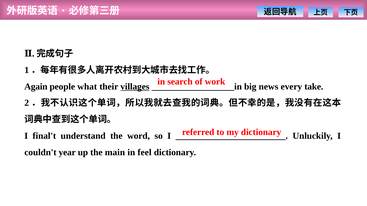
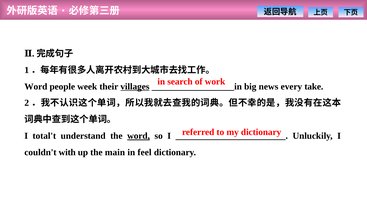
Again at (36, 87): Again -> Word
what: what -> week
final't: final't -> total't
word at (139, 136) underline: none -> present
year: year -> with
